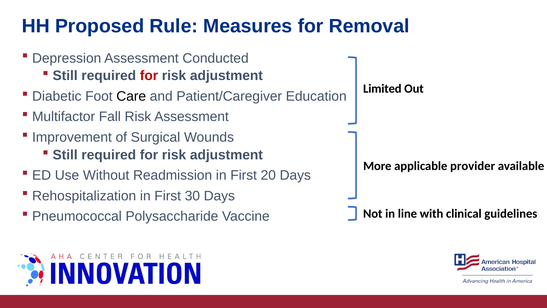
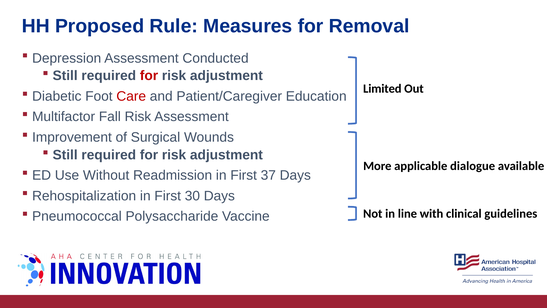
Care colour: black -> red
provider: provider -> dialogue
20: 20 -> 37
